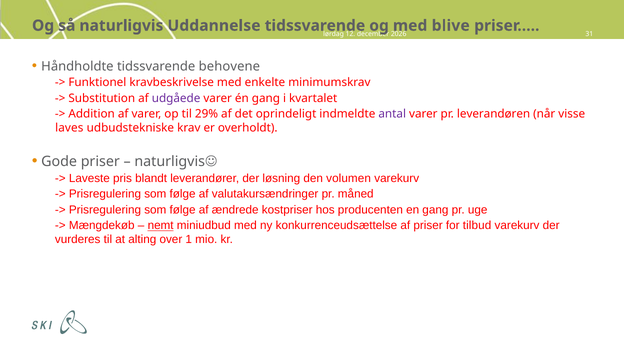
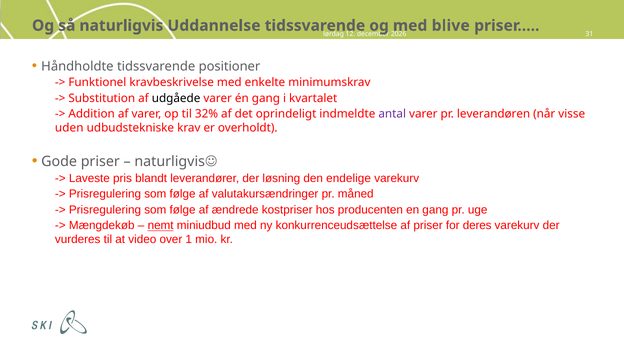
behovene: behovene -> positioner
udgåede colour: purple -> black
29%: 29% -> 32%
laves: laves -> uden
volumen: volumen -> endelige
tilbud: tilbud -> deres
alting: alting -> video
